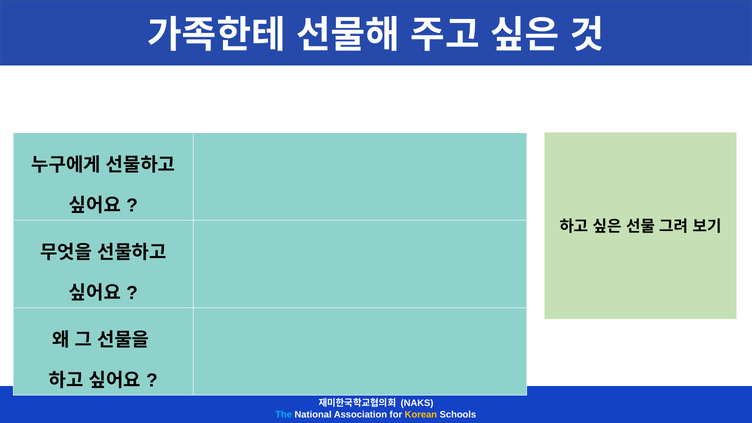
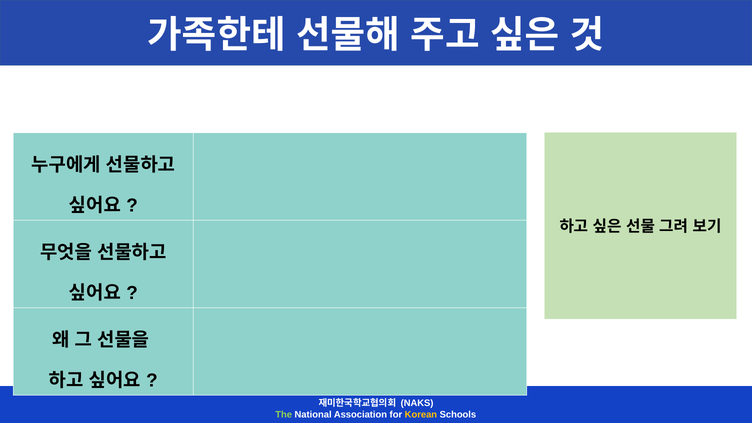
The colour: light blue -> light green
